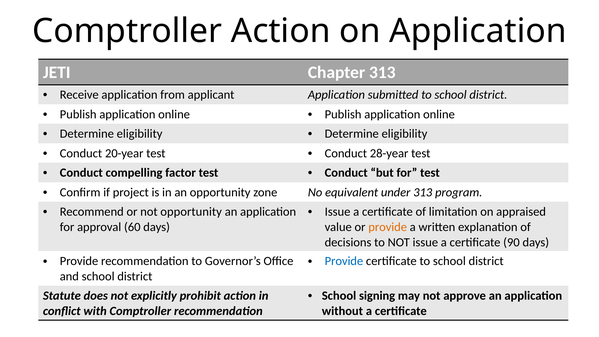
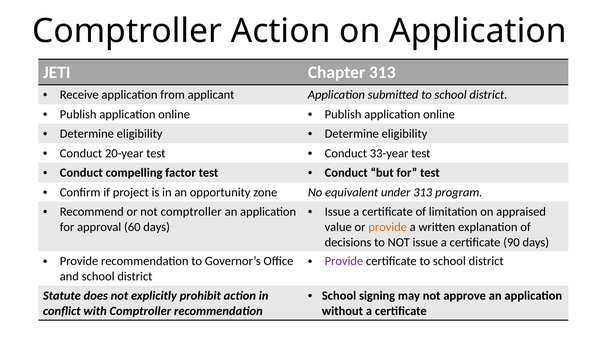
28-year: 28-year -> 33-year
not opportunity: opportunity -> comptroller
Provide at (344, 261) colour: blue -> purple
